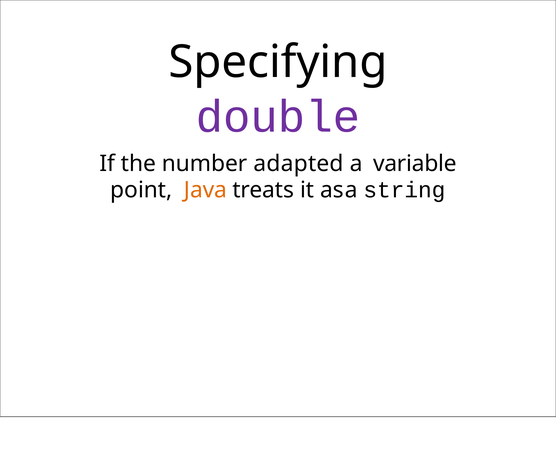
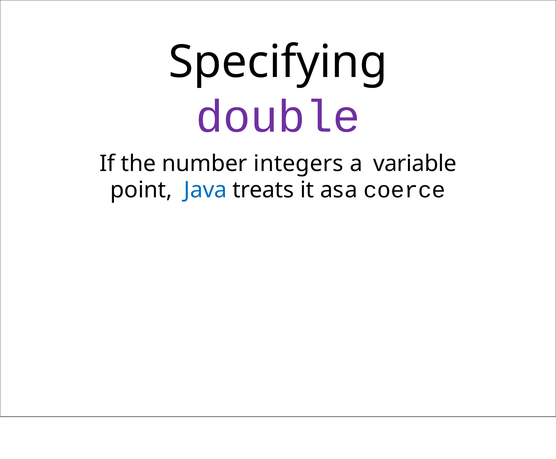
adapted: adapted -> integers
Java colour: orange -> blue
string: string -> coerce
